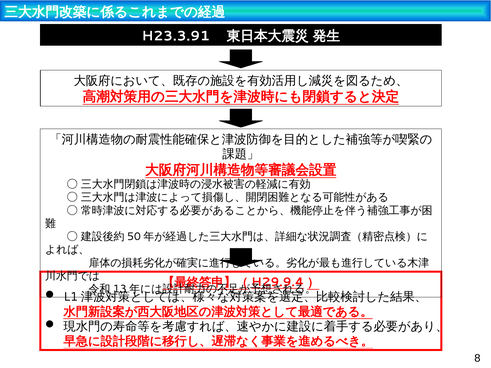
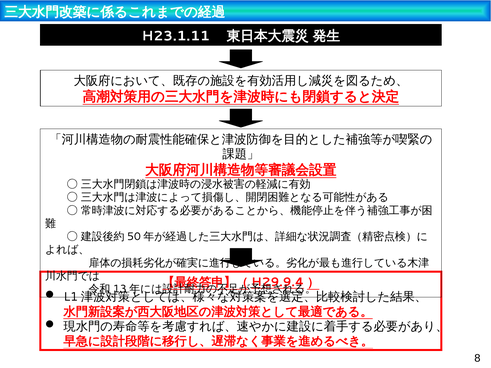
H23.3.91: H23.3.91 -> H23.1.11
